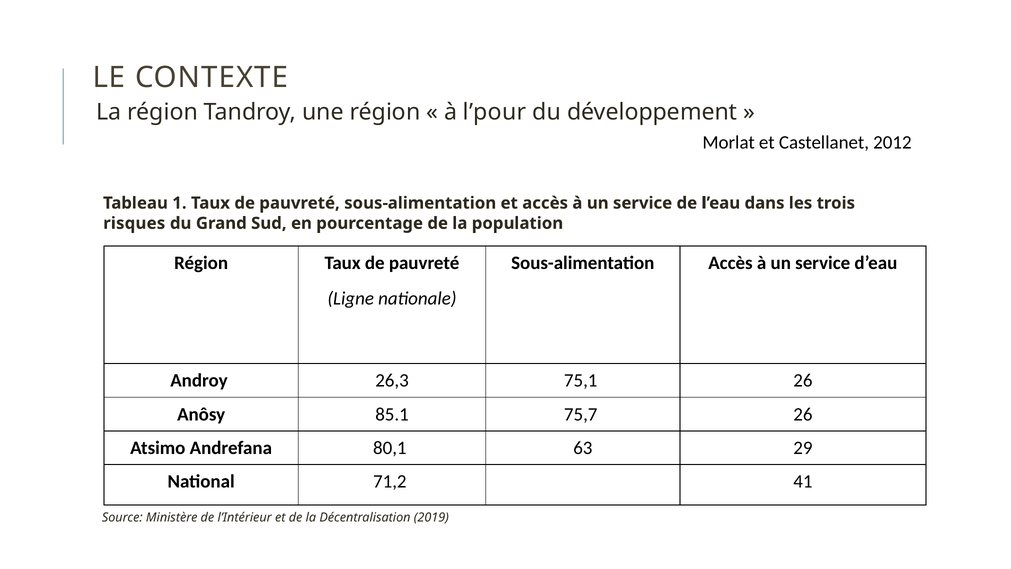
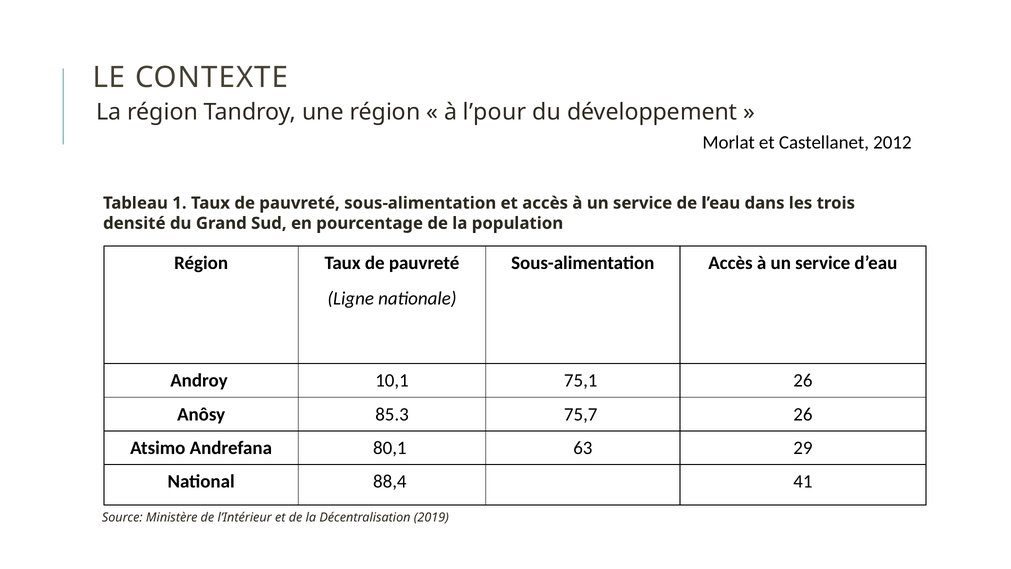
risques: risques -> densité
26,3: 26,3 -> 10,1
85.1: 85.1 -> 85.3
71,2: 71,2 -> 88,4
